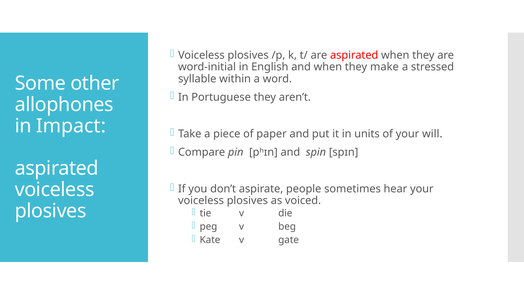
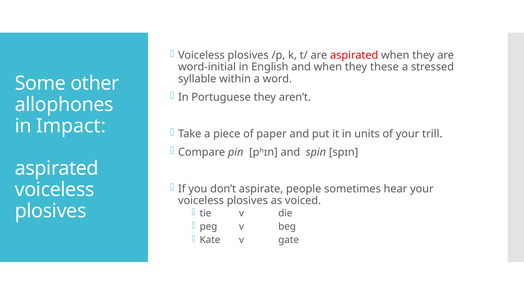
make: make -> these
will: will -> trill
